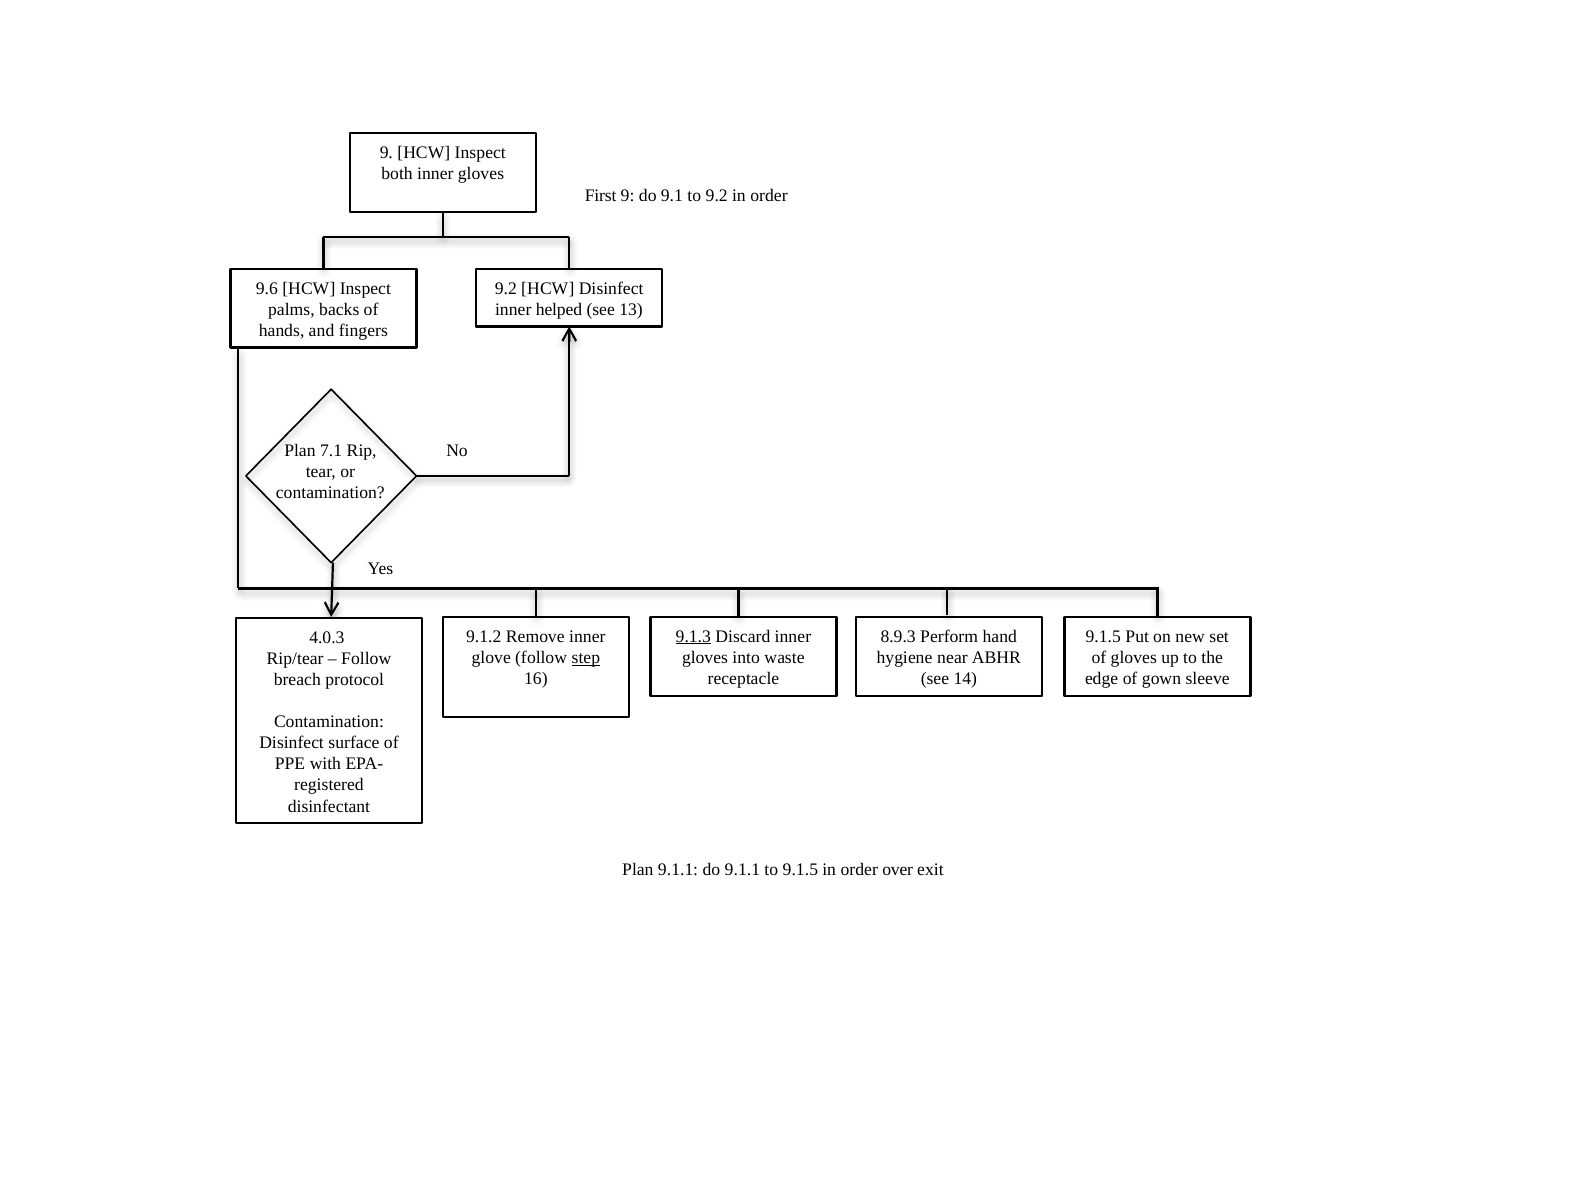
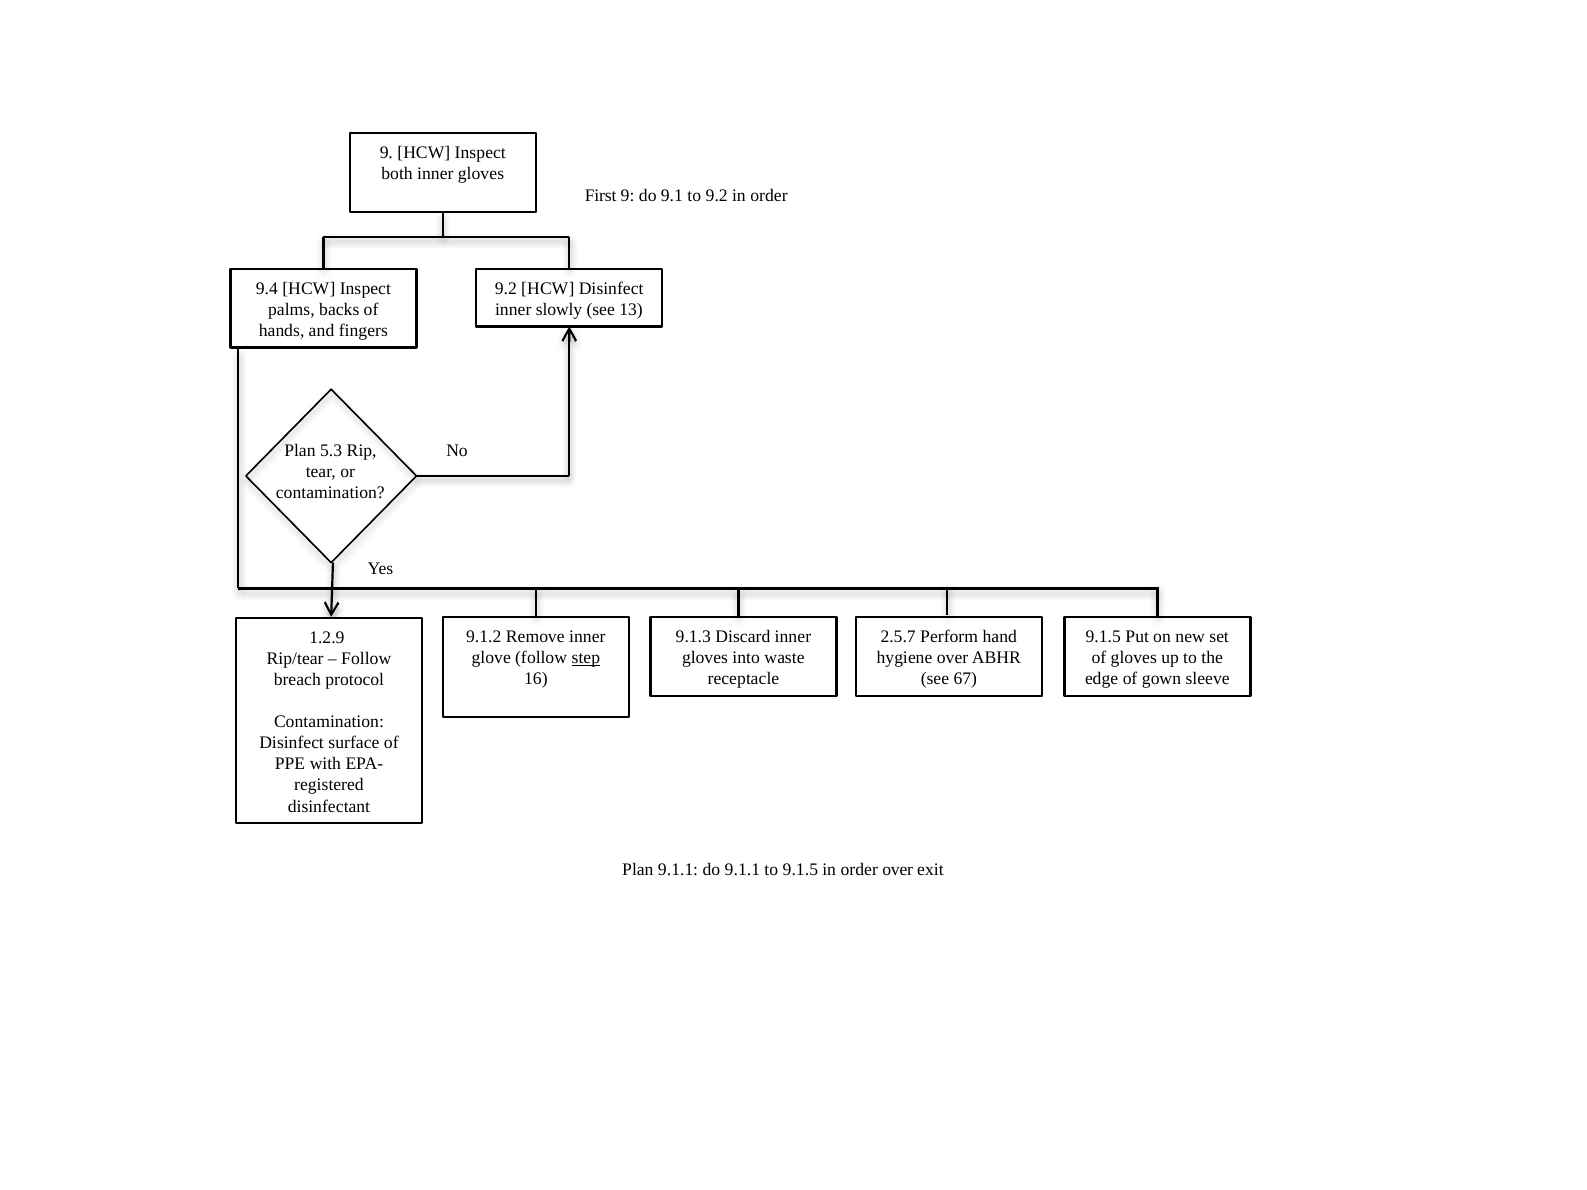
9.6: 9.6 -> 9.4
helped: helped -> slowly
7.1: 7.1 -> 5.3
9.1.3 underline: present -> none
8.9.3: 8.9.3 -> 2.5.7
4.0.3: 4.0.3 -> 1.2.9
hygiene near: near -> over
14: 14 -> 67
